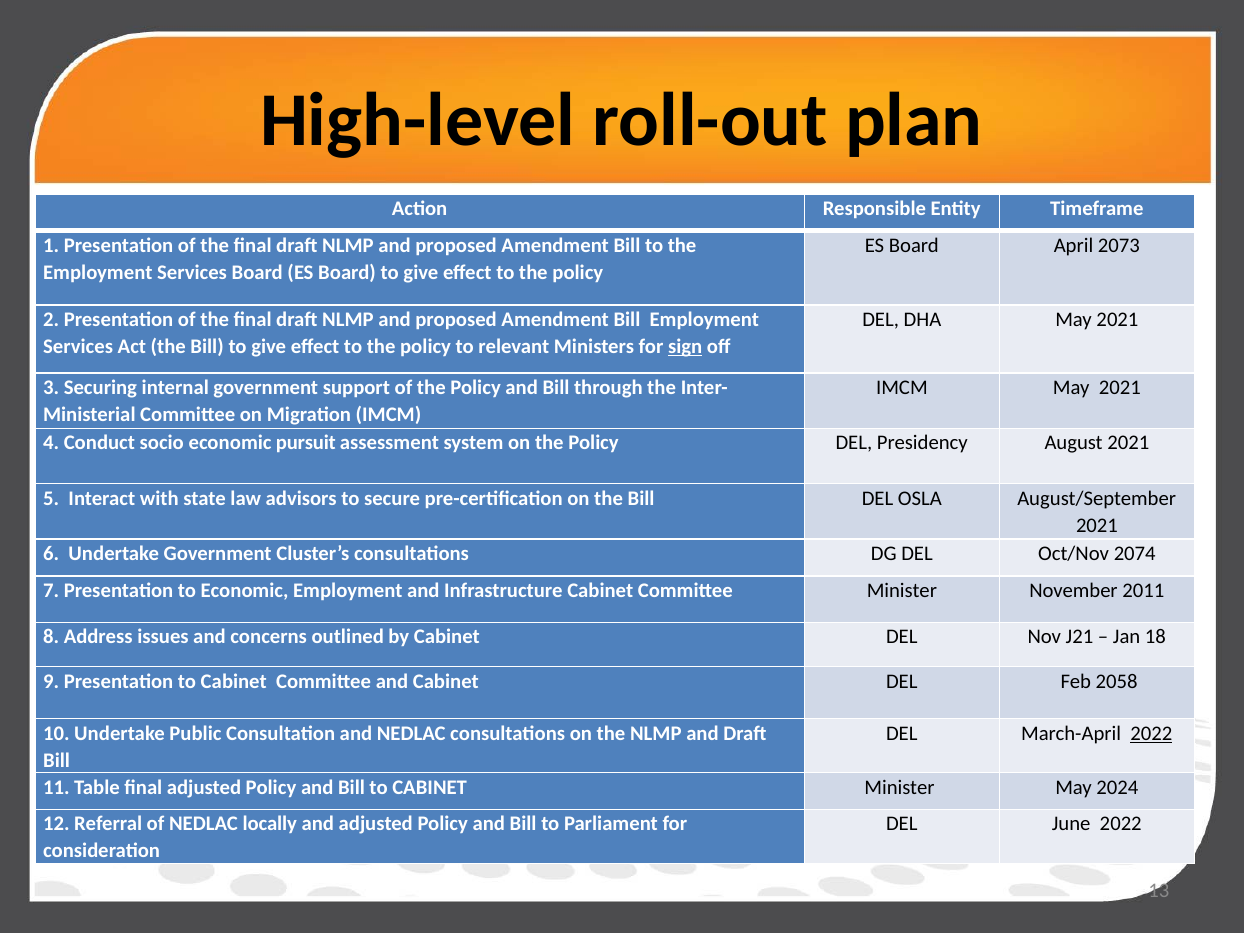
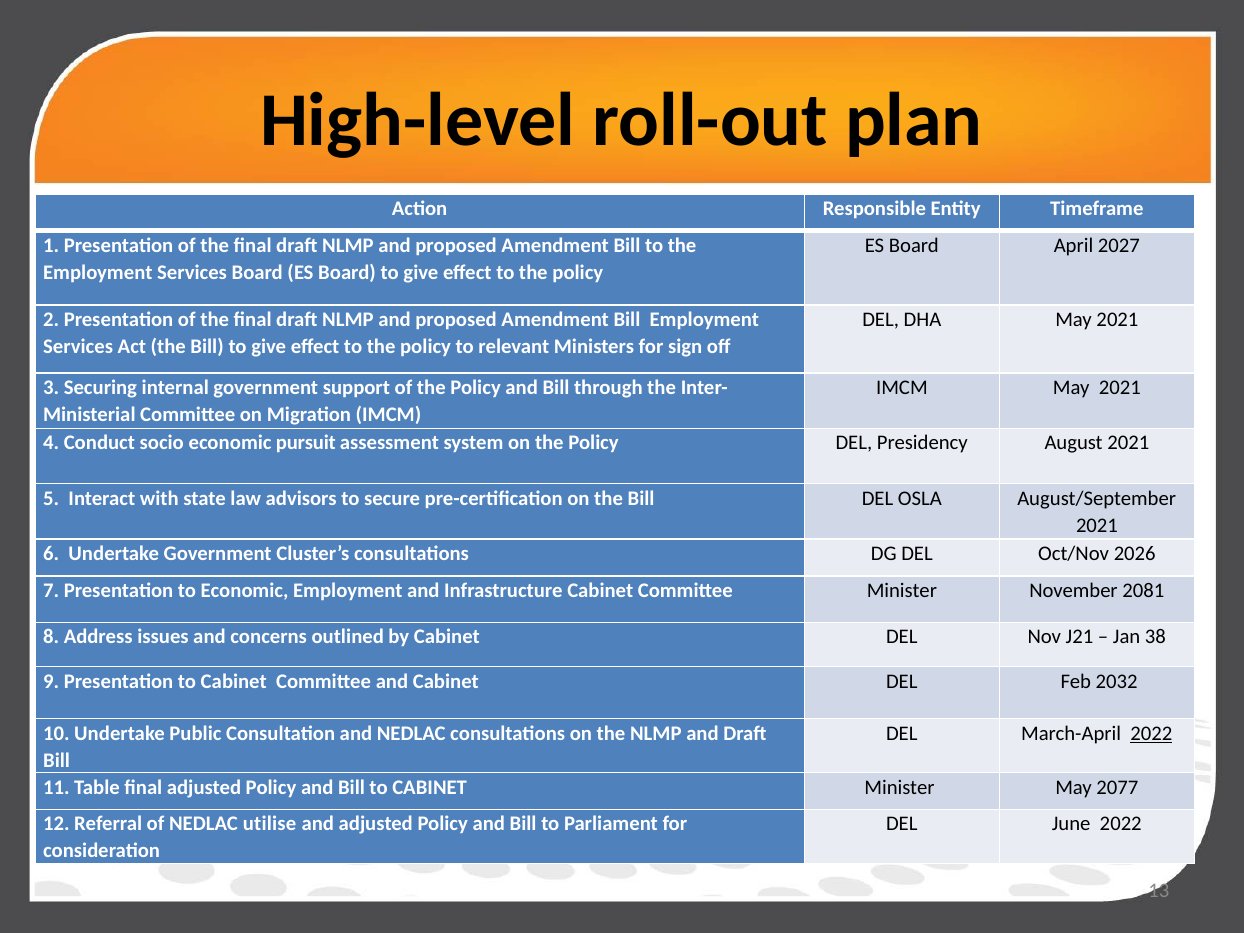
2073: 2073 -> 2027
sign underline: present -> none
2074: 2074 -> 2026
2011: 2011 -> 2081
18: 18 -> 38
2058: 2058 -> 2032
2024: 2024 -> 2077
locally: locally -> utilise
